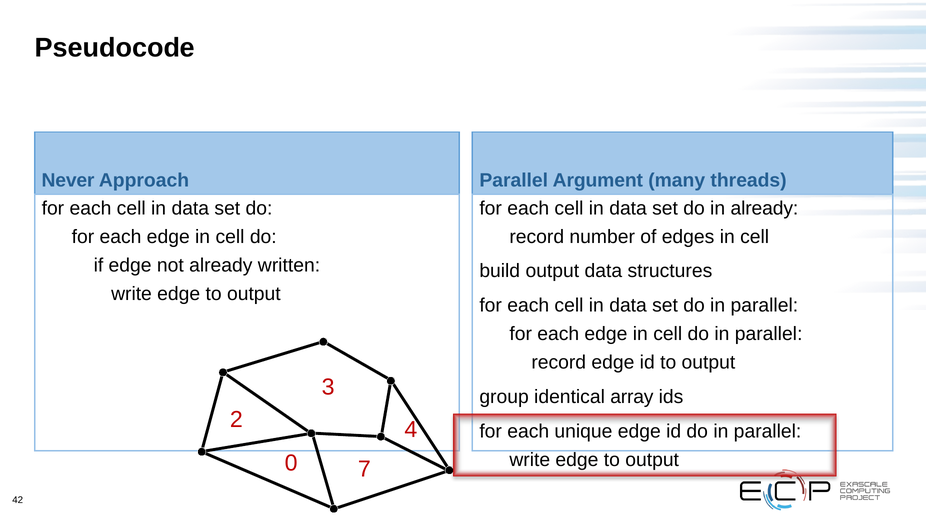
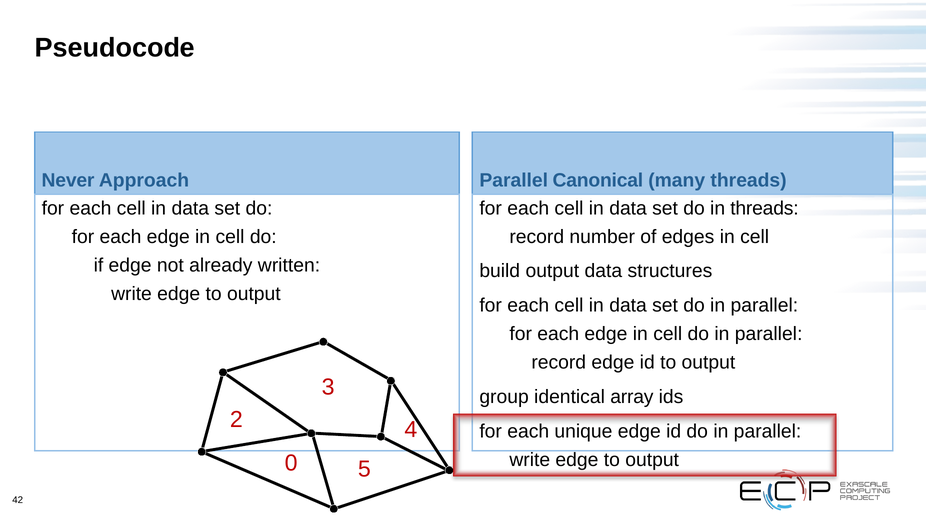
Argument: Argument -> Canonical
in already: already -> threads
7: 7 -> 5
